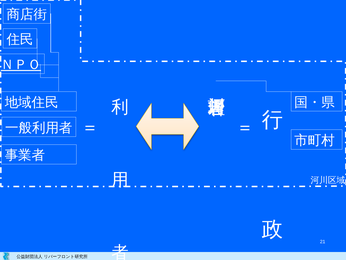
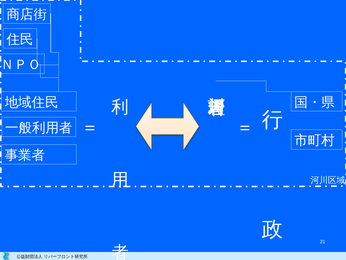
ＮＰＯ underline: present -> none
